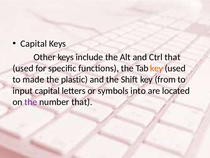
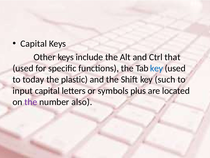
key at (157, 68) colour: orange -> blue
made: made -> today
from: from -> such
into: into -> plus
number that: that -> also
